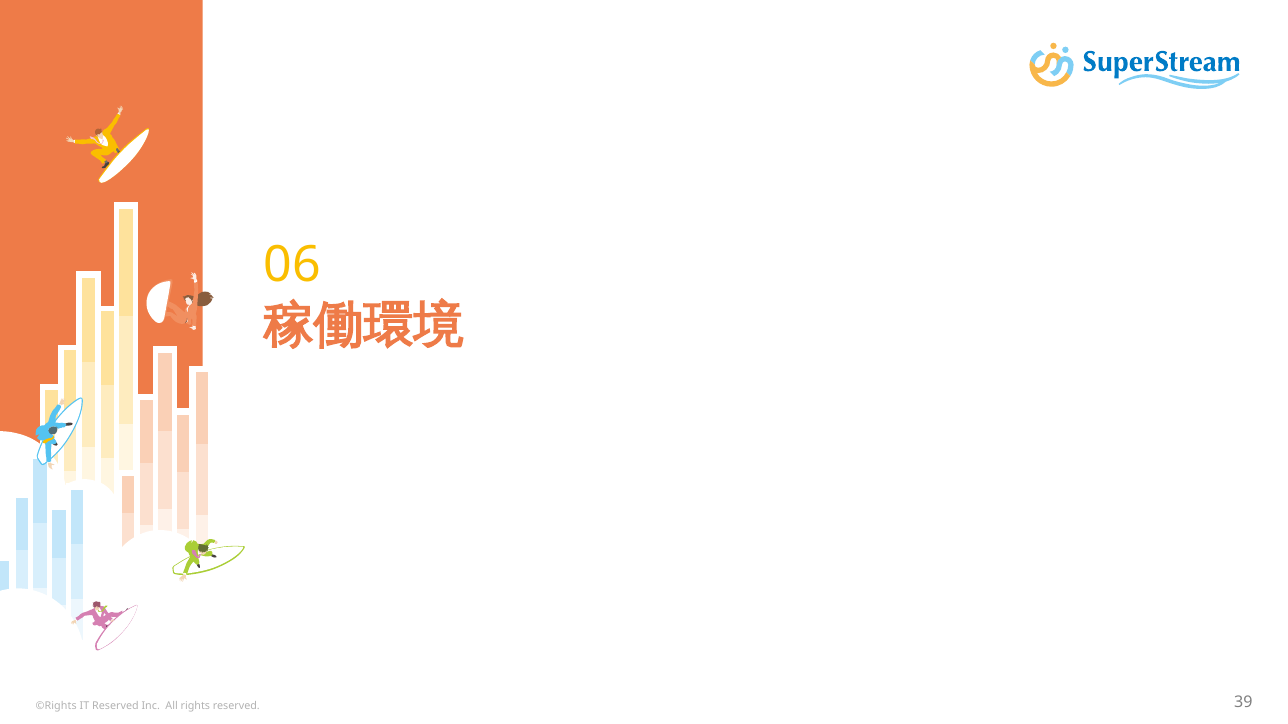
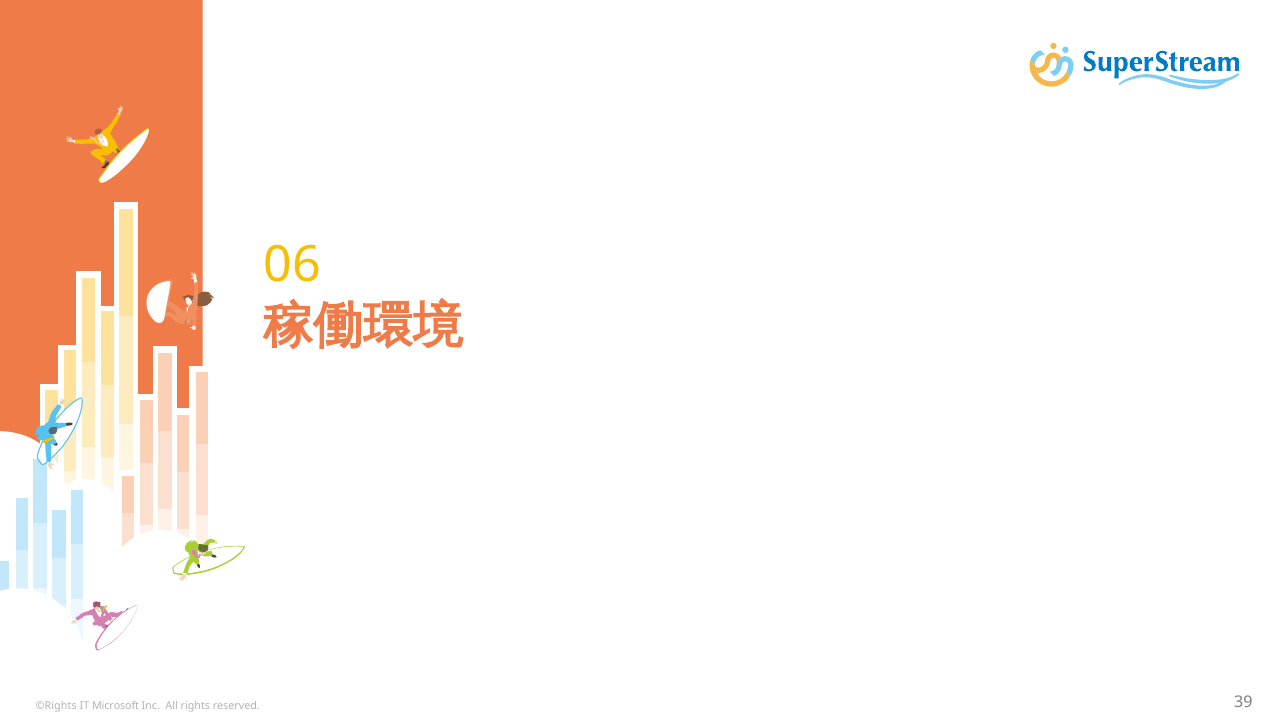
IT Reserved: Reserved -> Microsoft
